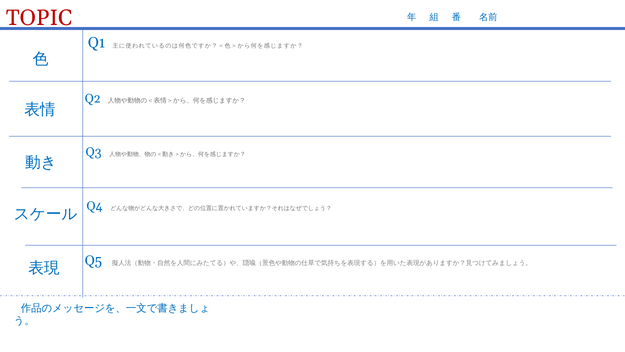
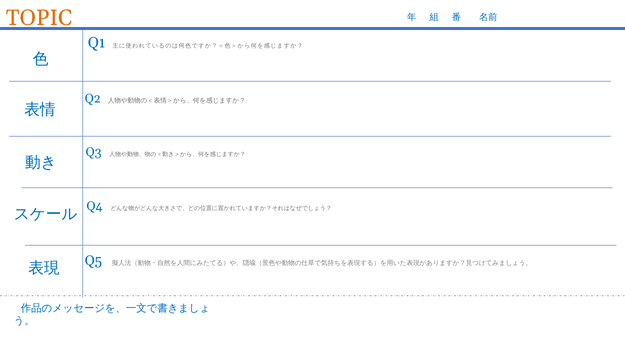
TOPIC colour: red -> orange
